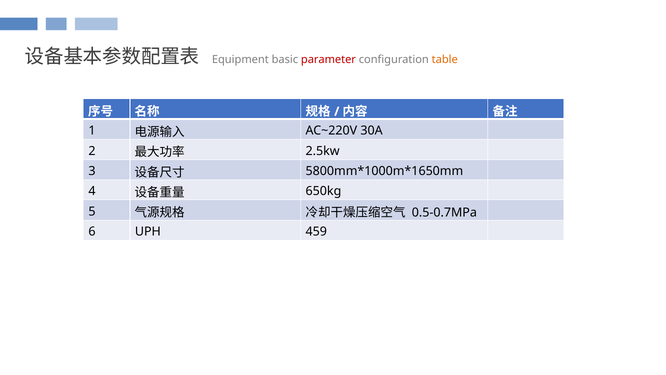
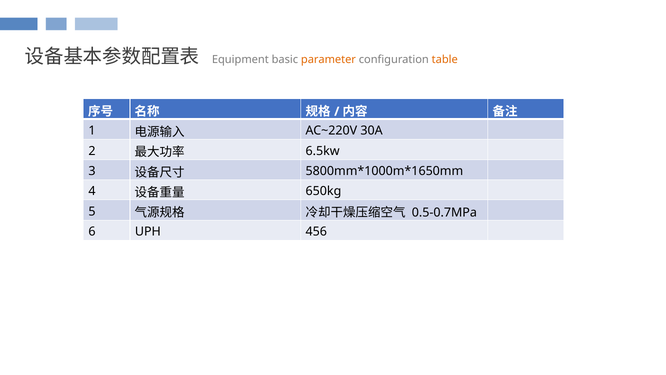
parameter colour: red -> orange
2.5kw: 2.5kw -> 6.5kw
459: 459 -> 456
